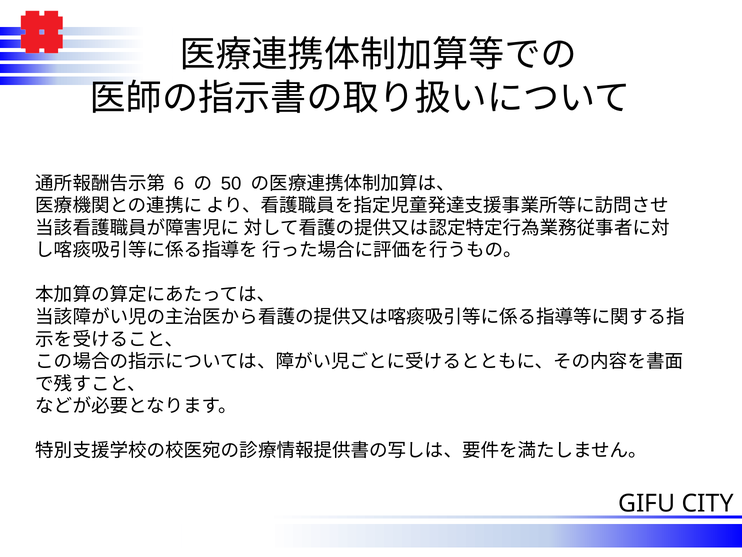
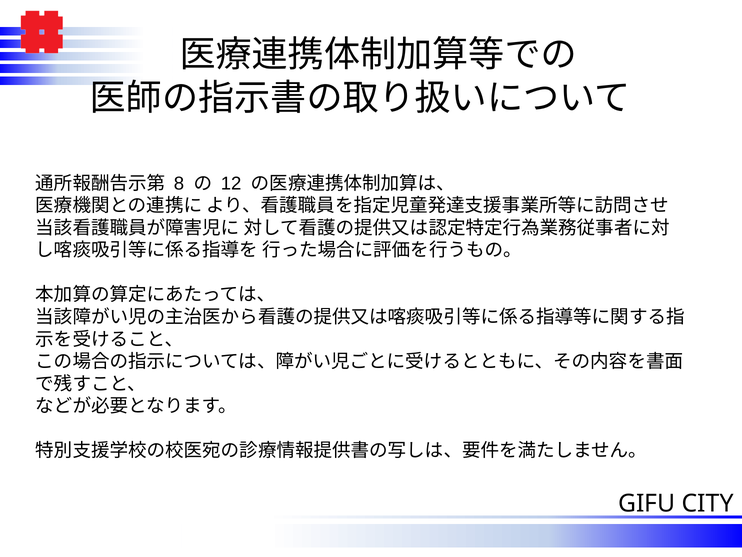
6: 6 -> 8
50: 50 -> 12
